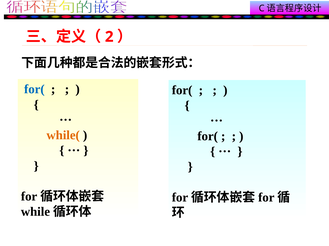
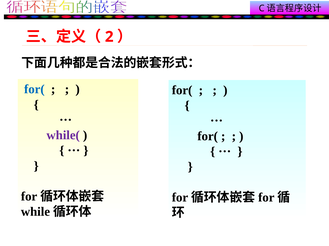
while( colour: orange -> purple
